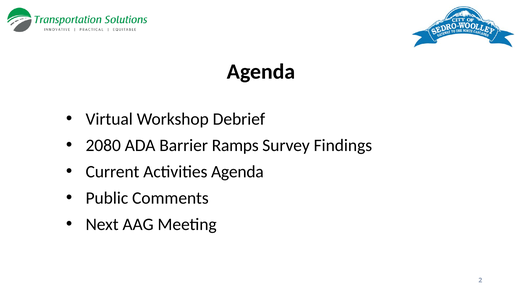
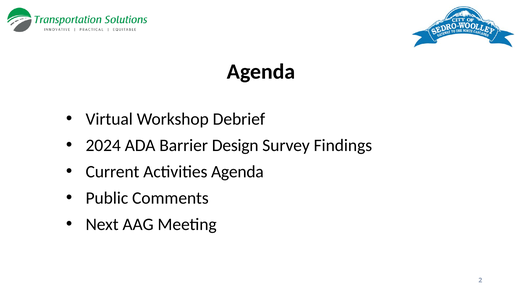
2080: 2080 -> 2024
Ramps: Ramps -> Design
